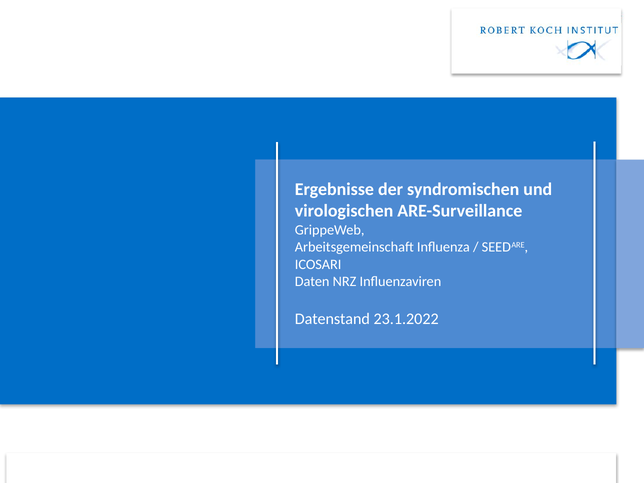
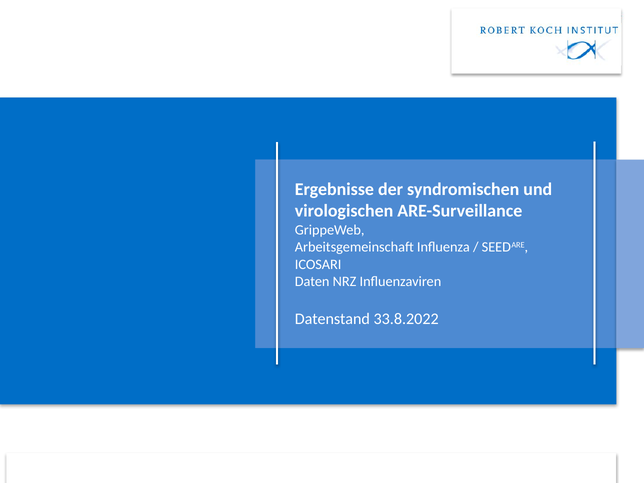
23.1.2022: 23.1.2022 -> 33.8.2022
